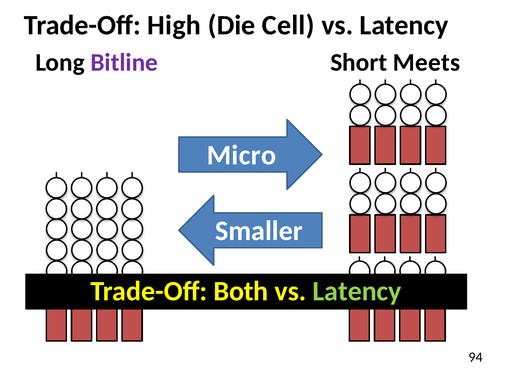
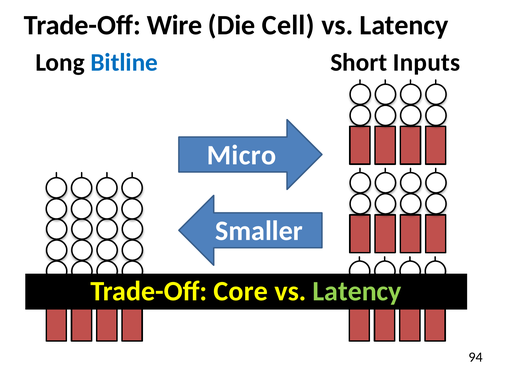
High: High -> Wire
Bitline colour: purple -> blue
Meets: Meets -> Inputs
Both: Both -> Core
